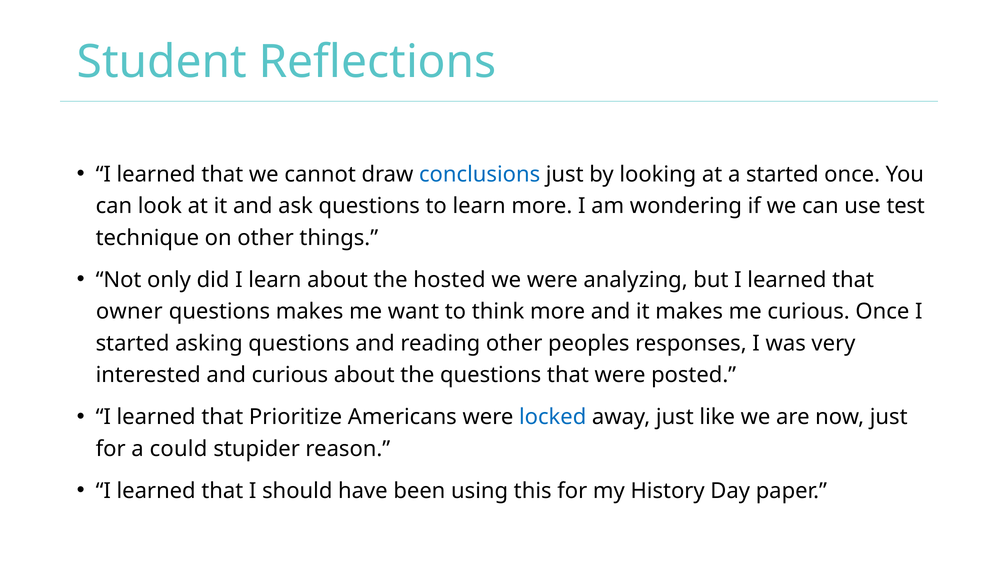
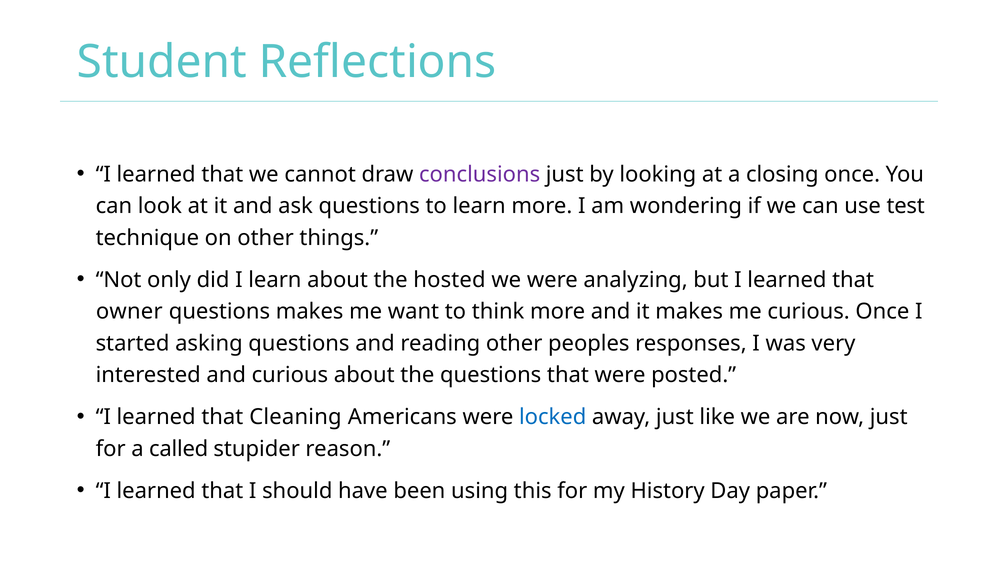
conclusions colour: blue -> purple
a started: started -> closing
Prioritize: Prioritize -> Cleaning
could: could -> called
